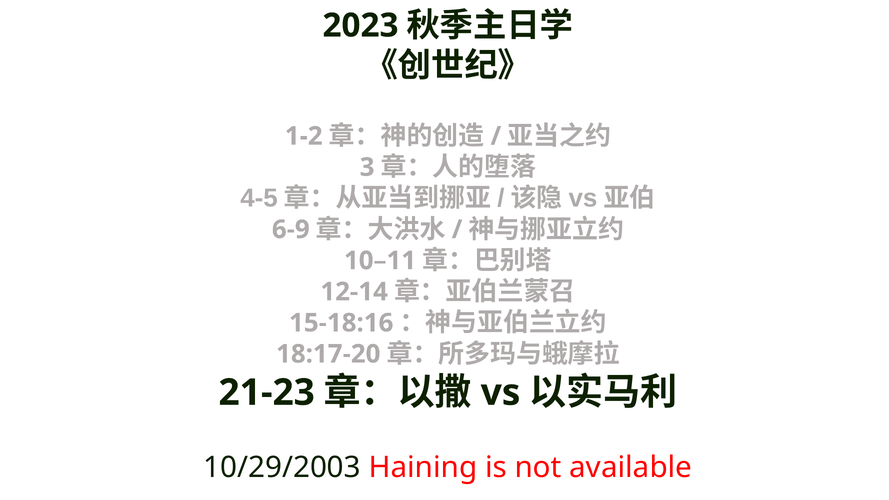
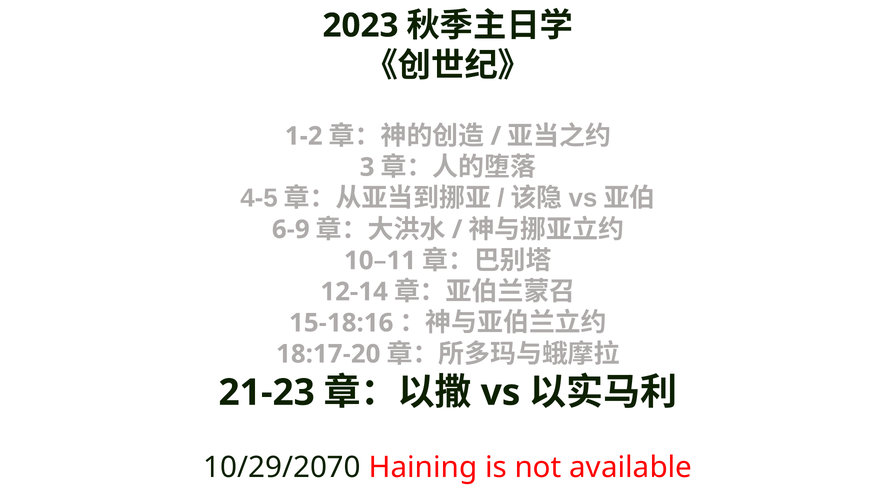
10/29/2003: 10/29/2003 -> 10/29/2070
